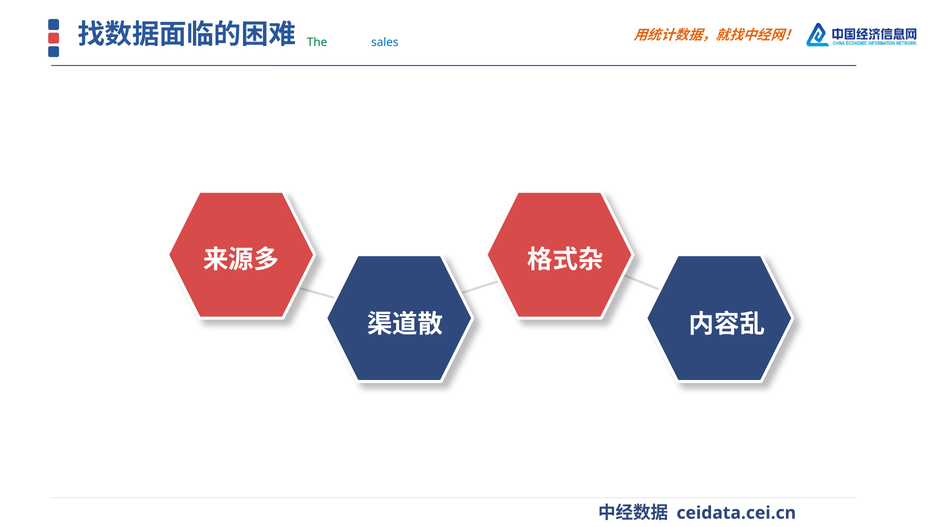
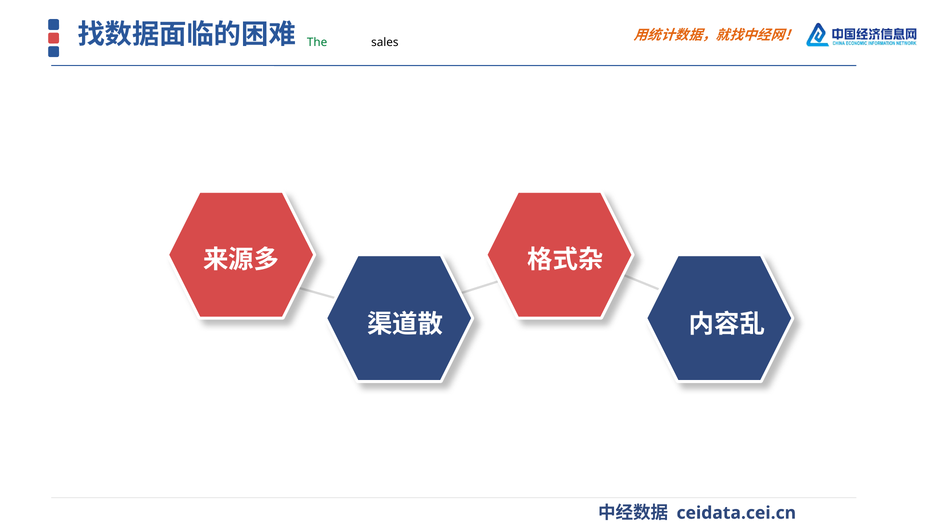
sales colour: blue -> black
